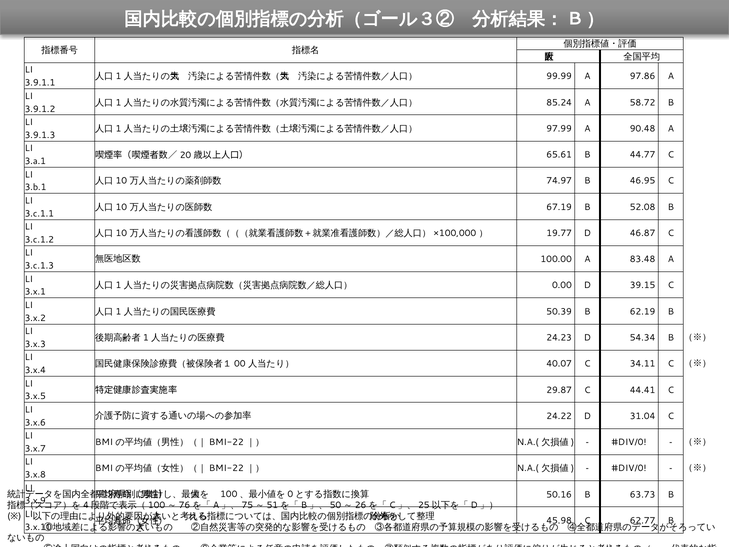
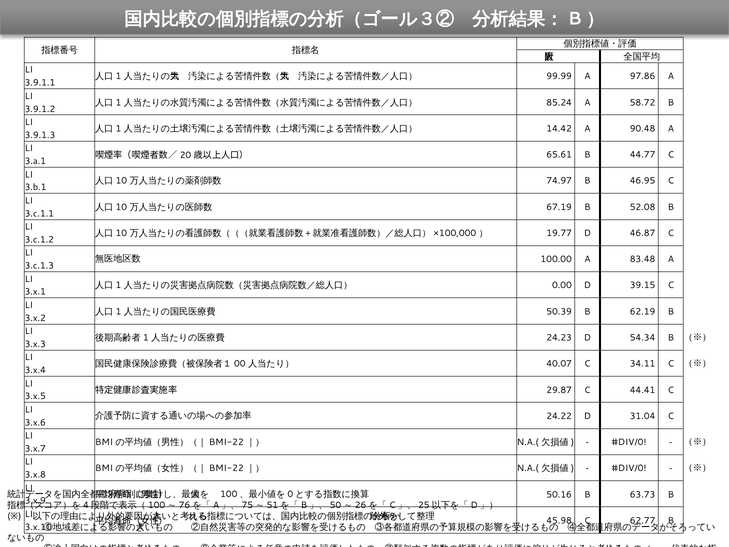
97.99: 97.99 -> 14.42
